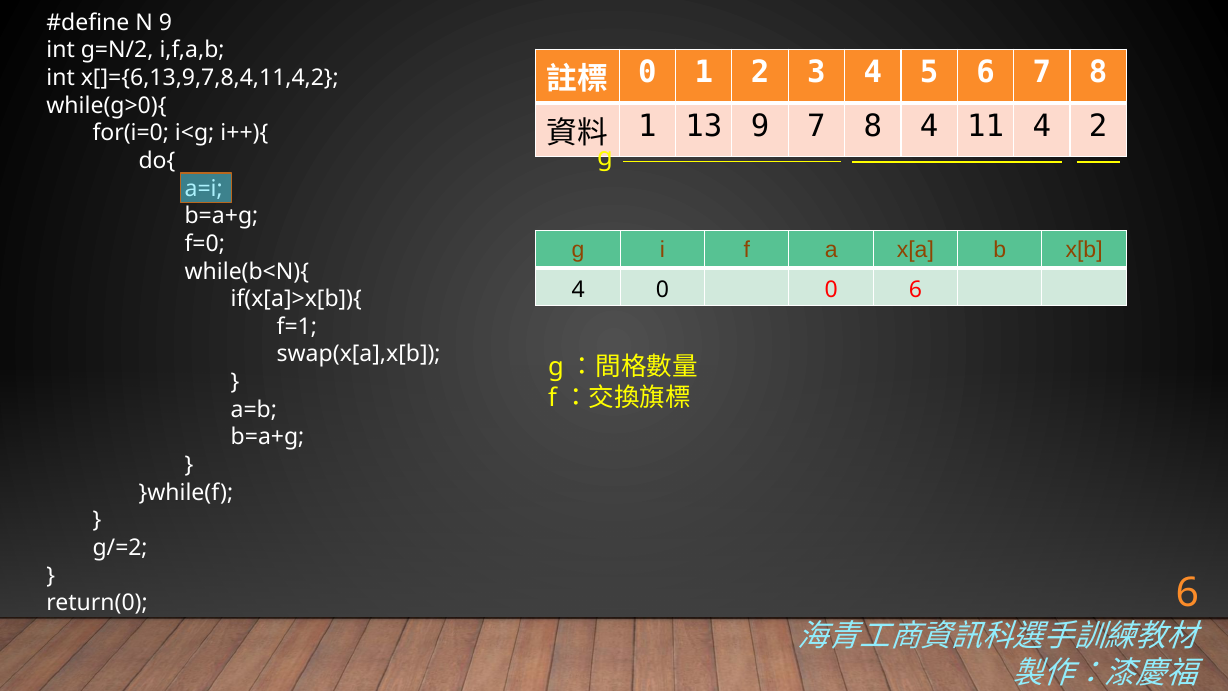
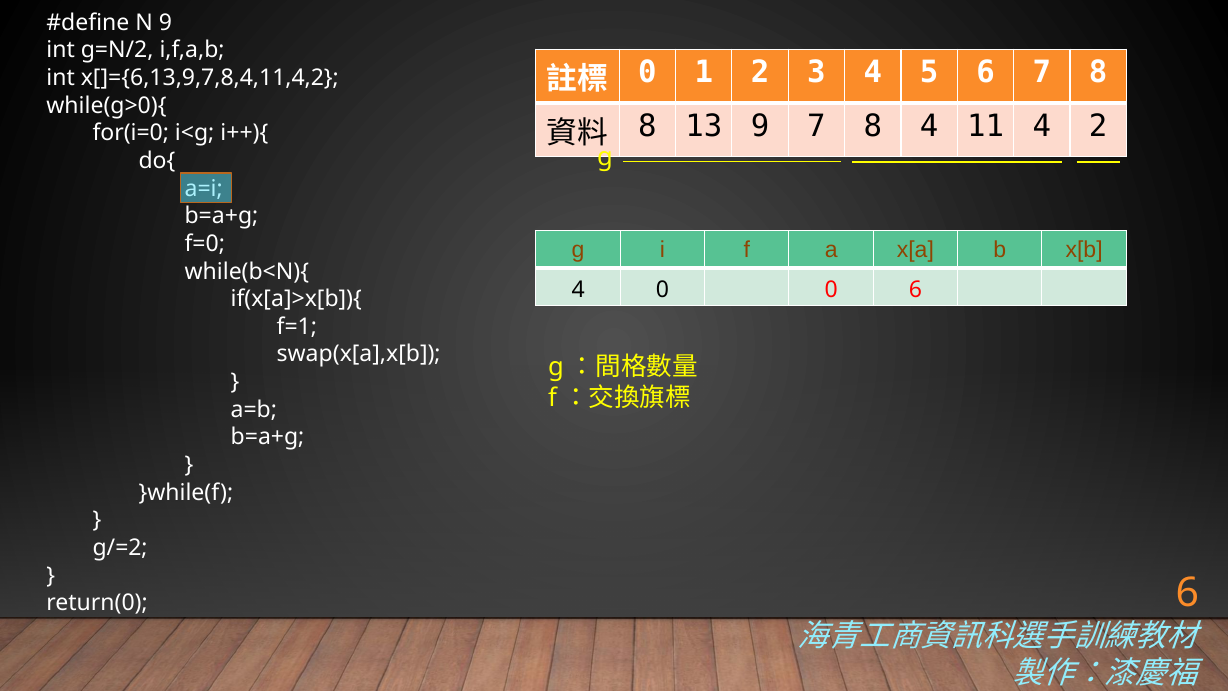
1 at (647, 126): 1 -> 8
